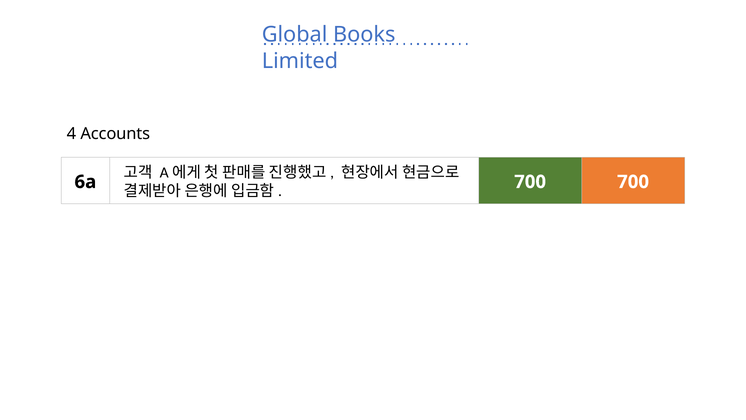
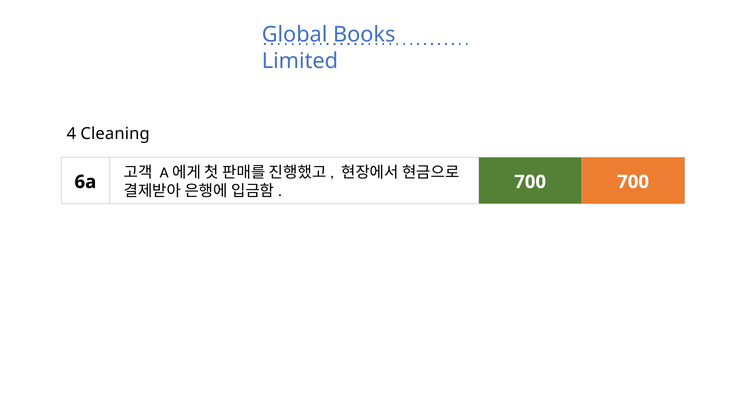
Accounts: Accounts -> Cleaning
